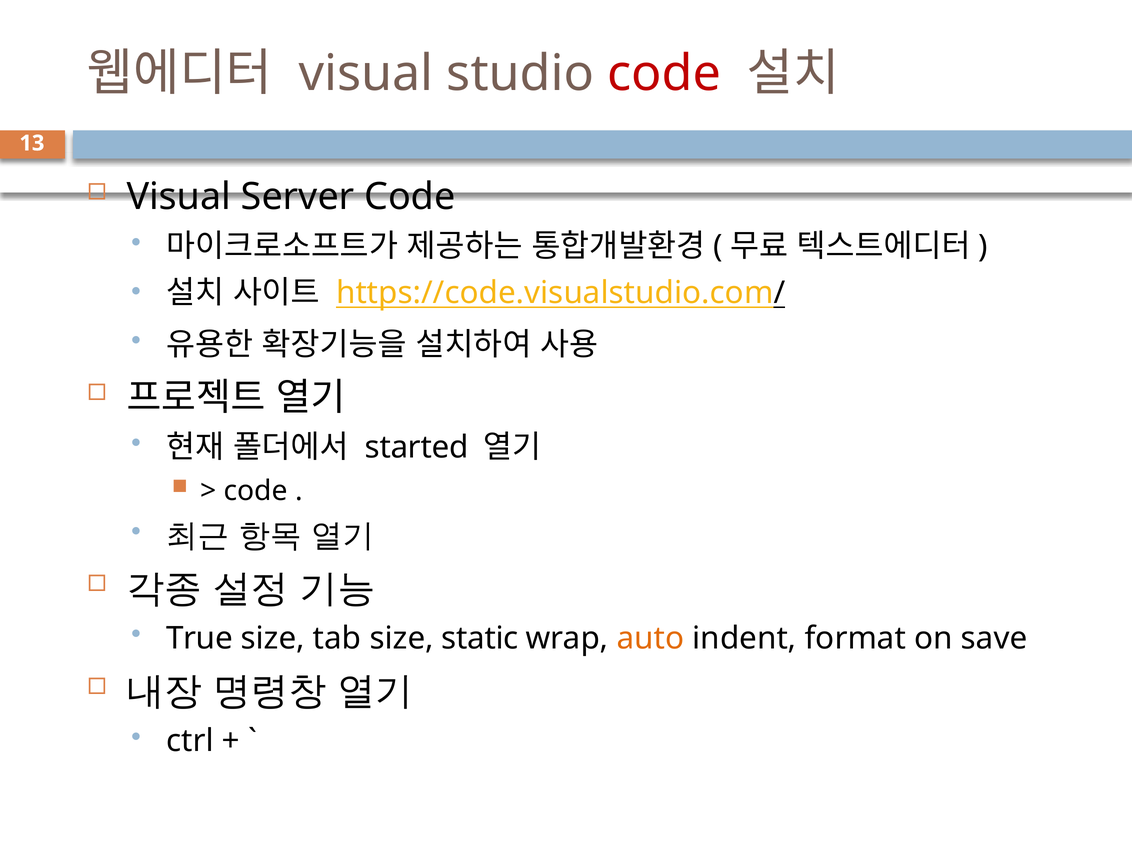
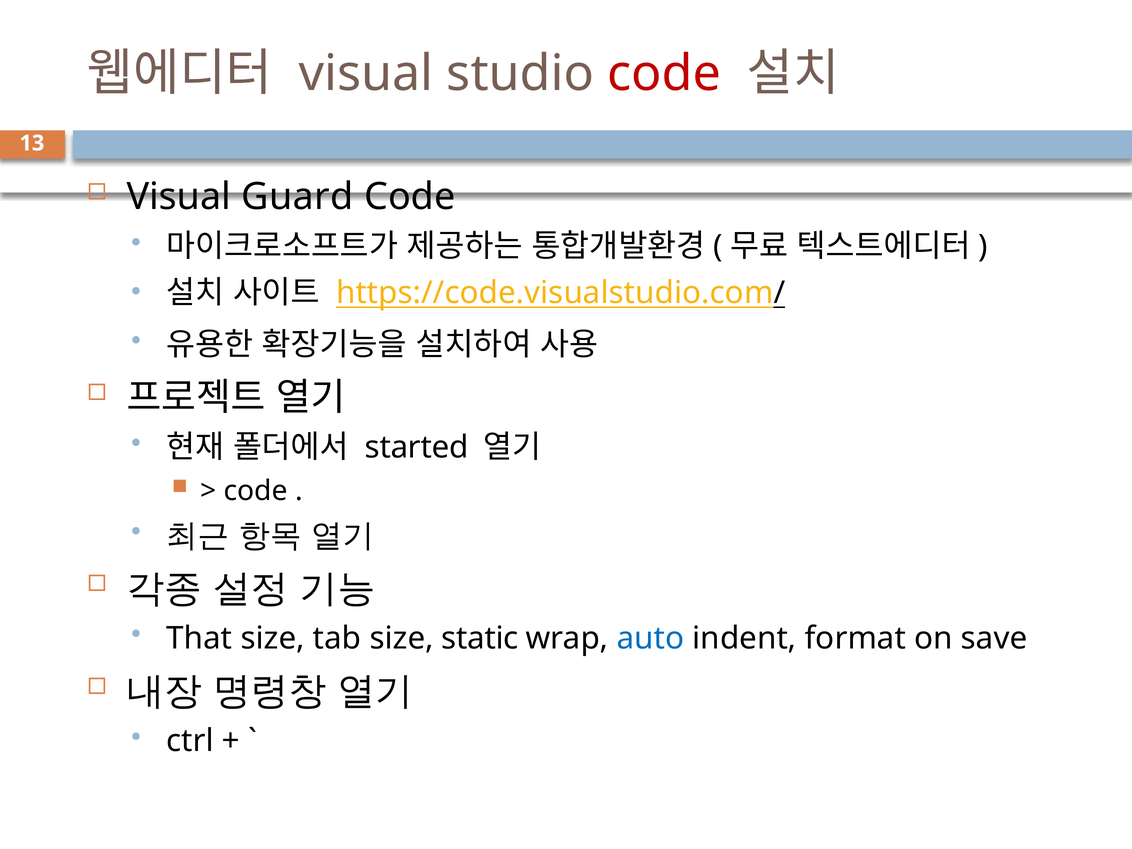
Server: Server -> Guard
True: True -> That
auto colour: orange -> blue
